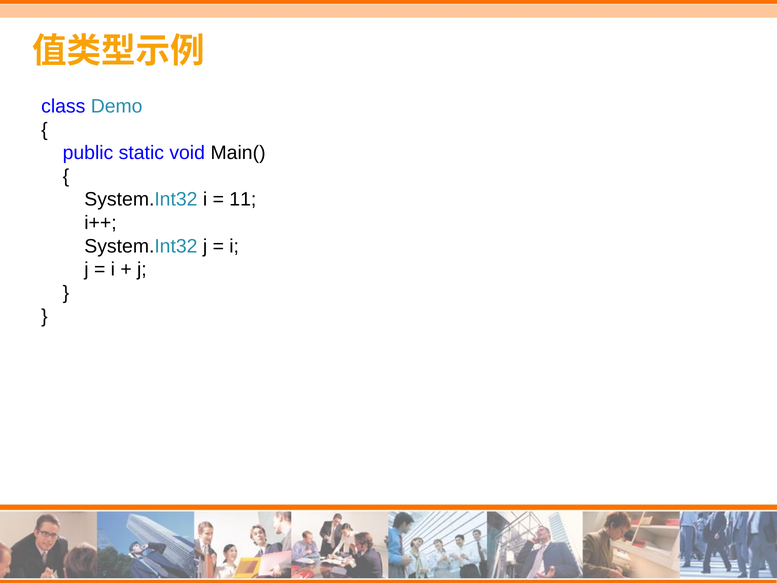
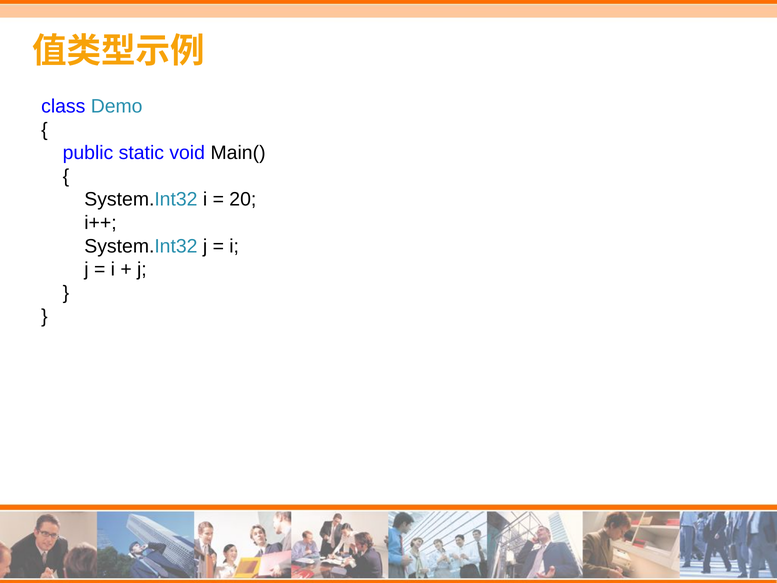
11: 11 -> 20
